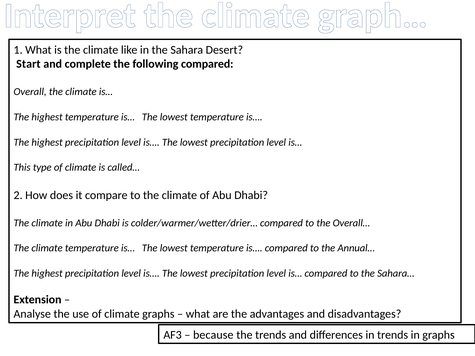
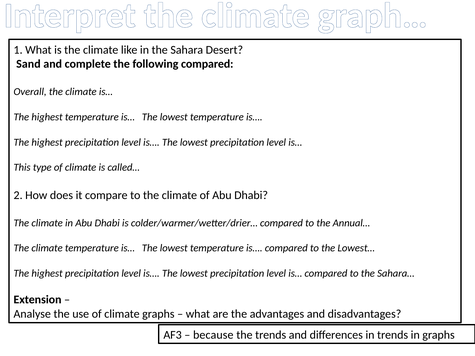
Start: Start -> Sand
Overall…: Overall… -> Annual…
Annual…: Annual… -> Lowest…
